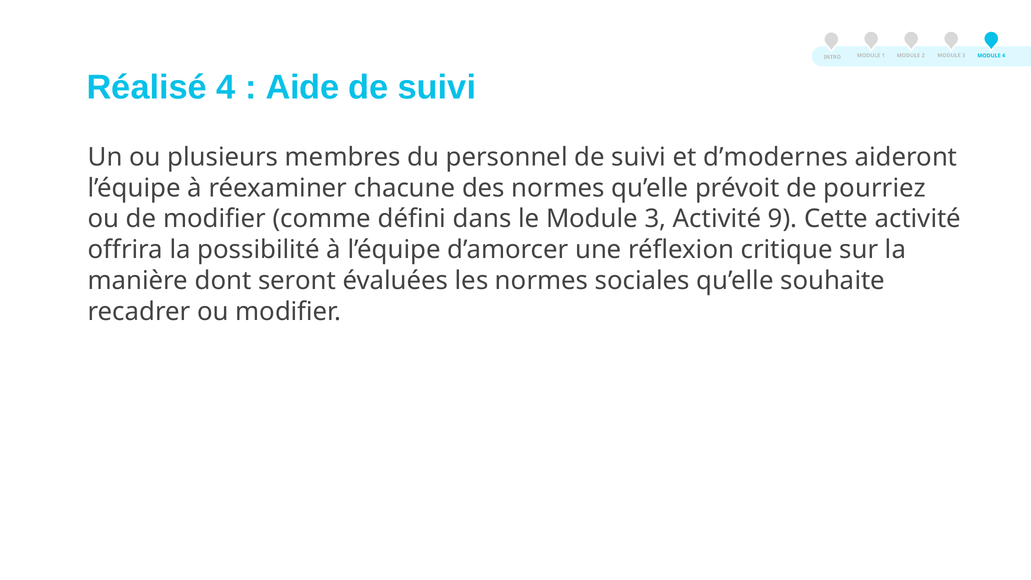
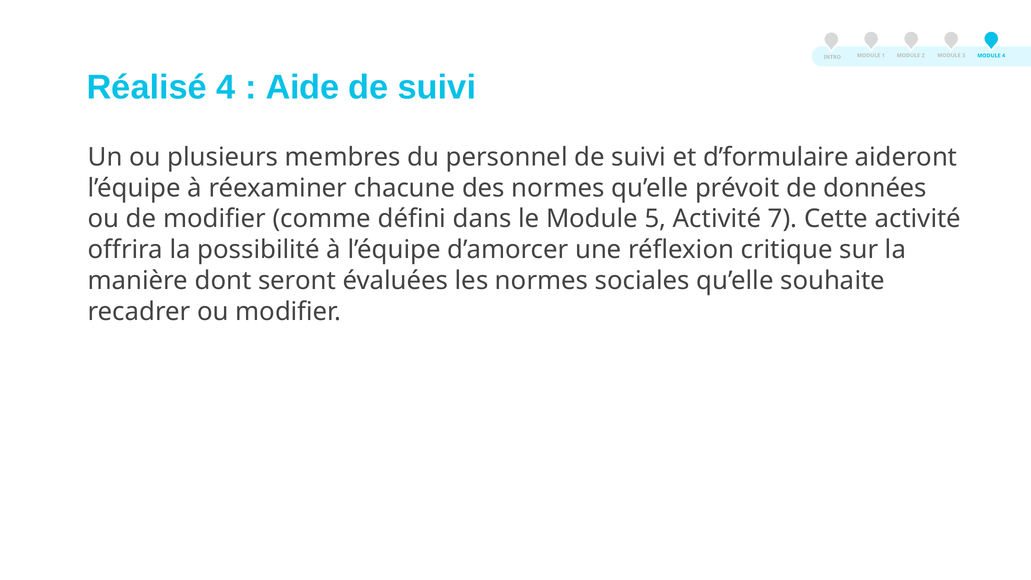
d’modernes: d’modernes -> d’formulaire
pourriez: pourriez -> données
le Module 3: 3 -> 5
9: 9 -> 7
